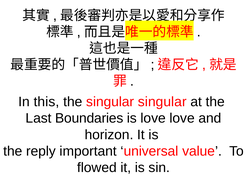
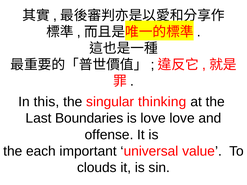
singular singular: singular -> thinking
horizon: horizon -> offense
reply: reply -> each
flowed: flowed -> clouds
